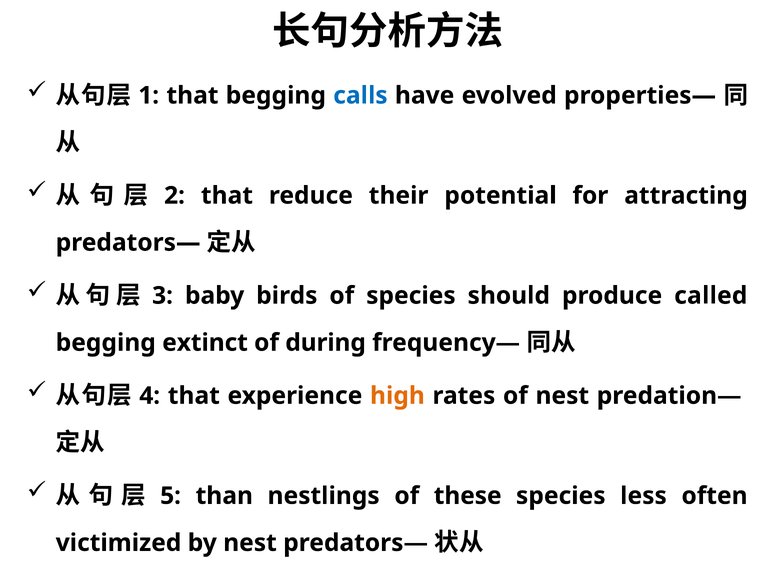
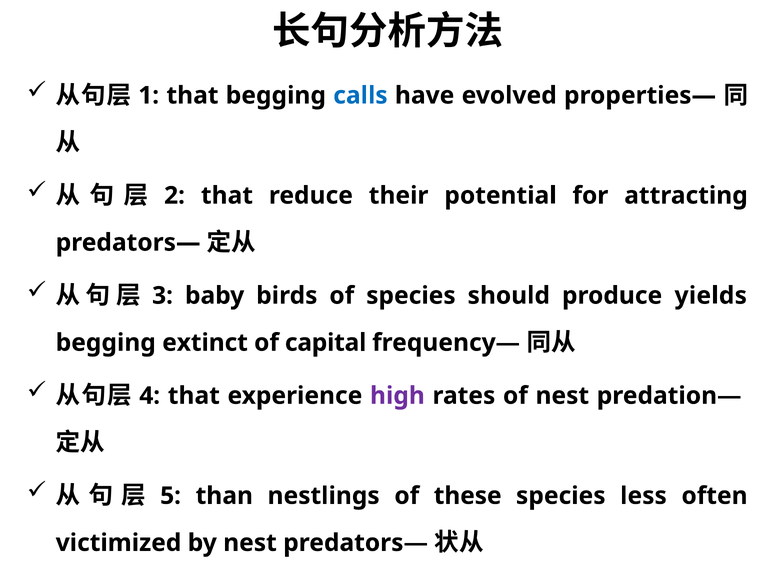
called: called -> yields
during: during -> capital
high colour: orange -> purple
